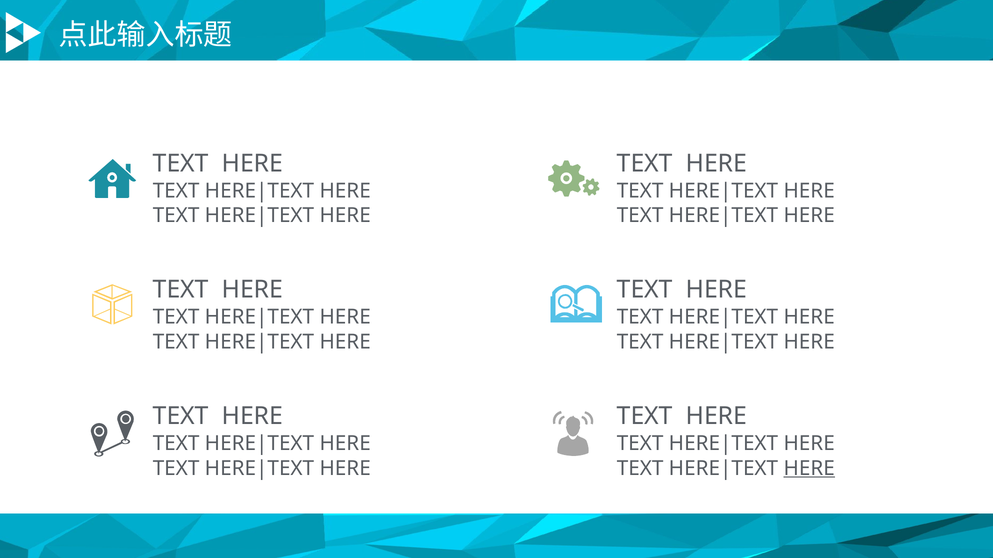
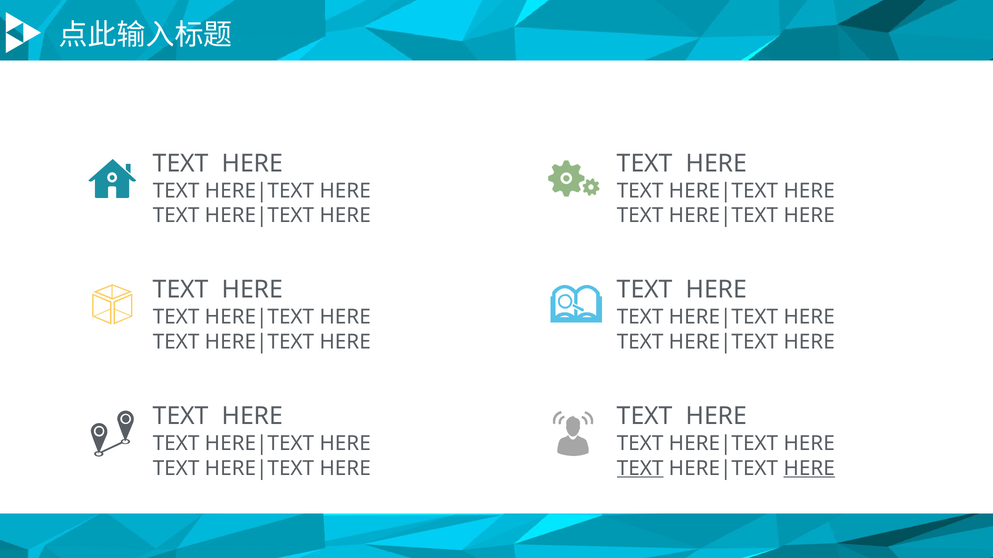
TEXT at (640, 469) underline: none -> present
